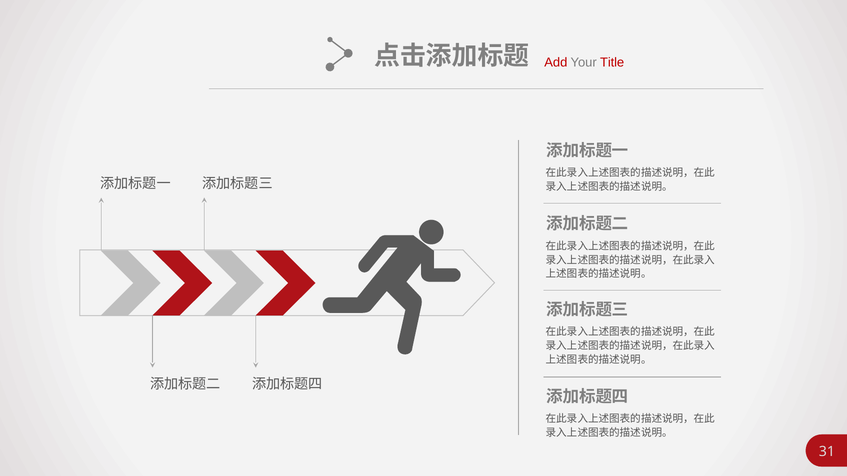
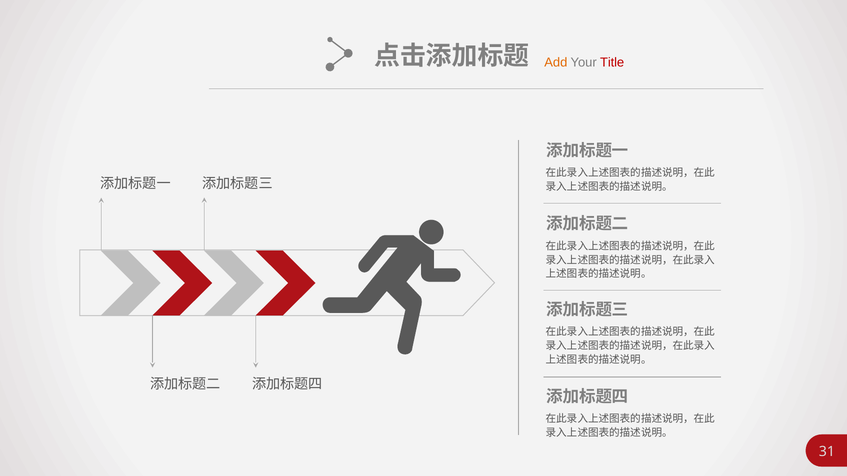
Add colour: red -> orange
